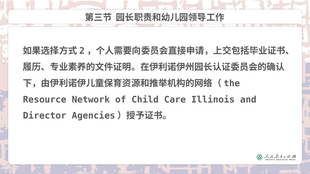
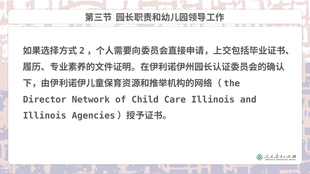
Resource: Resource -> Director
Director at (45, 116): Director -> Illinois
